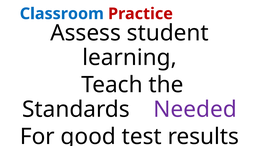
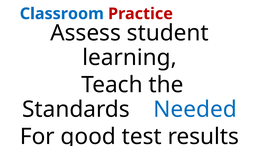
Needed colour: purple -> blue
